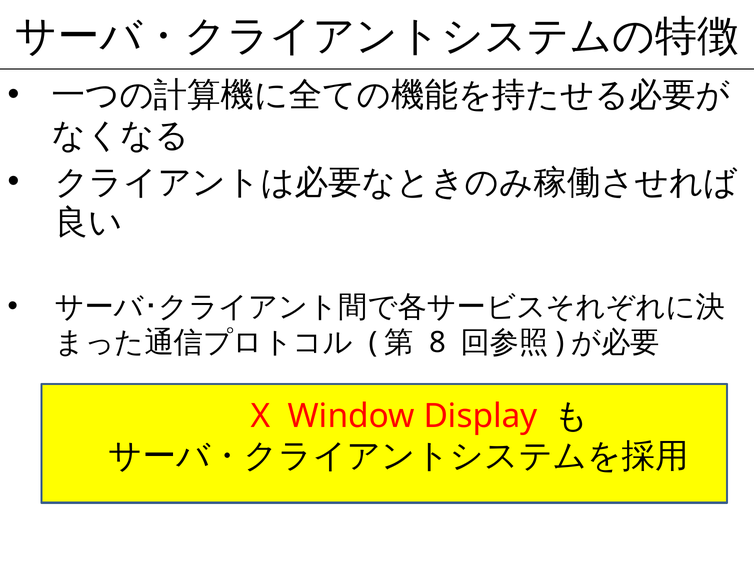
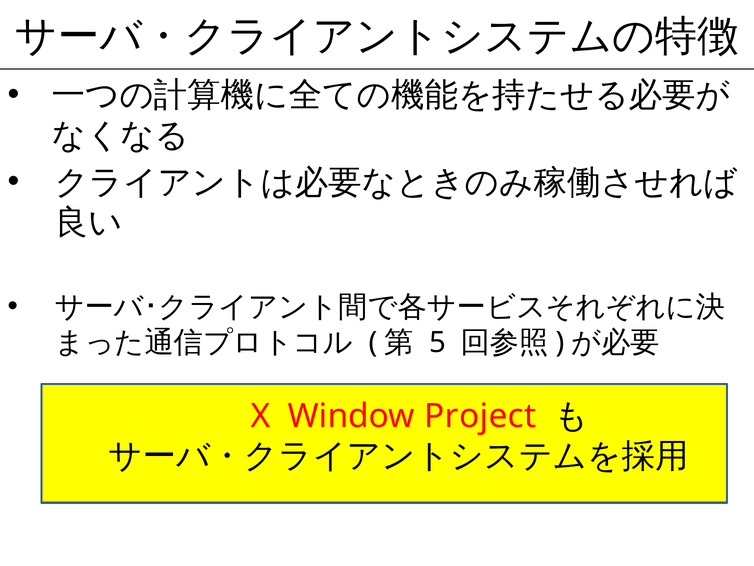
8: 8 -> 5
Display: Display -> Project
